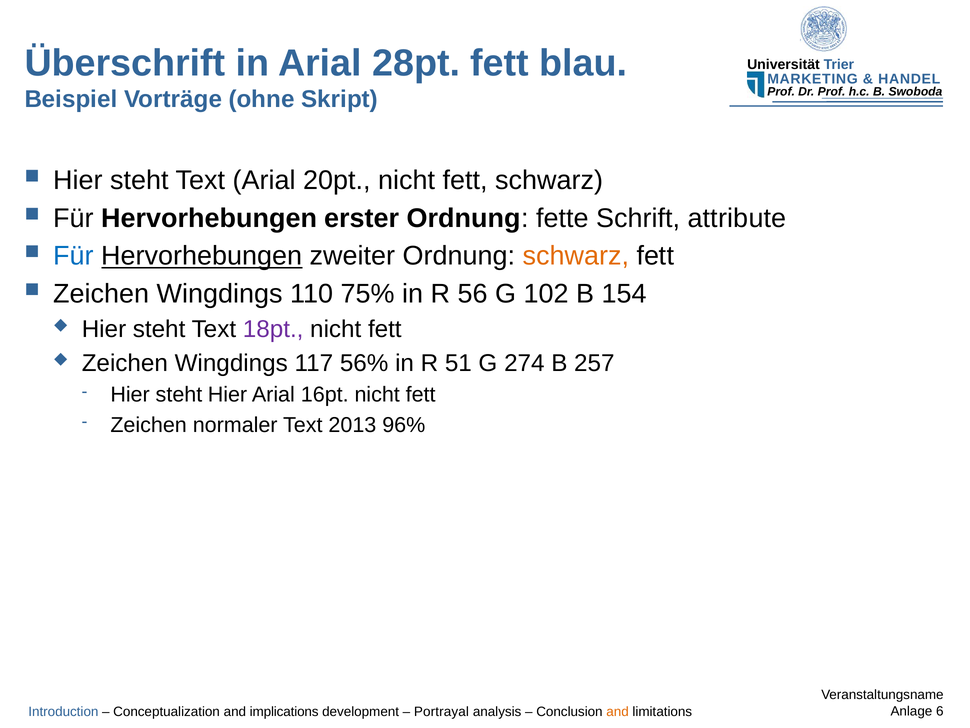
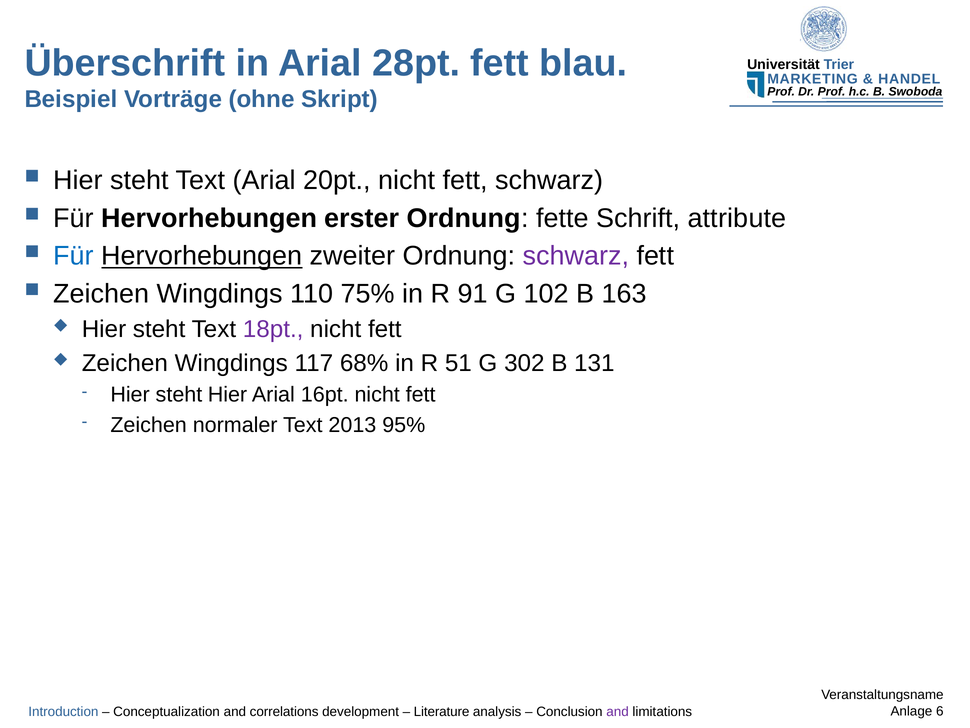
schwarz at (576, 256) colour: orange -> purple
56: 56 -> 91
154: 154 -> 163
56%: 56% -> 68%
274: 274 -> 302
257: 257 -> 131
96%: 96% -> 95%
implications: implications -> correlations
Portrayal: Portrayal -> Literature
and at (618, 711) colour: orange -> purple
